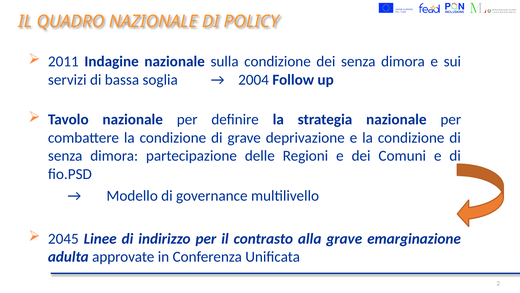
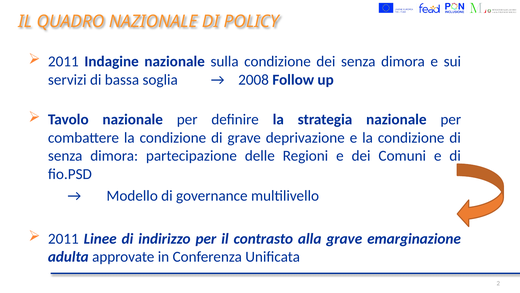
2004: 2004 -> 2008
2045 at (63, 238): 2045 -> 2011
